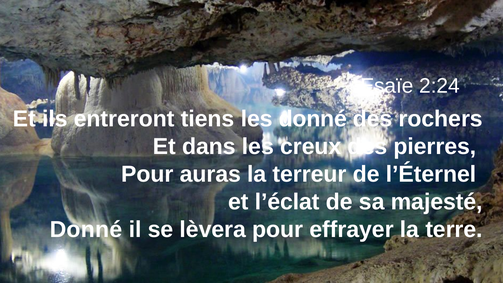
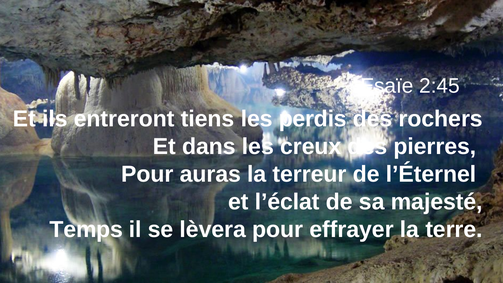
2:24: 2:24 -> 2:45
les donné: donné -> perdis
Donné at (86, 230): Donné -> Temps
